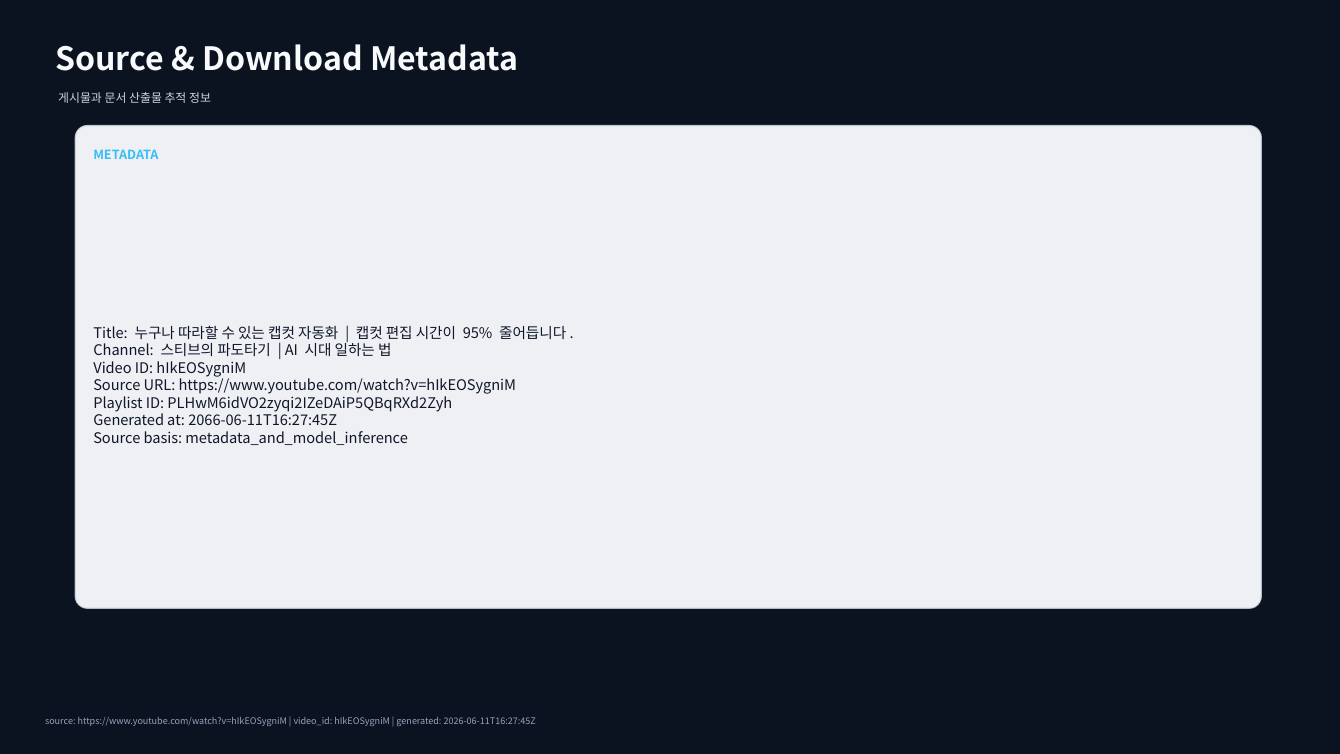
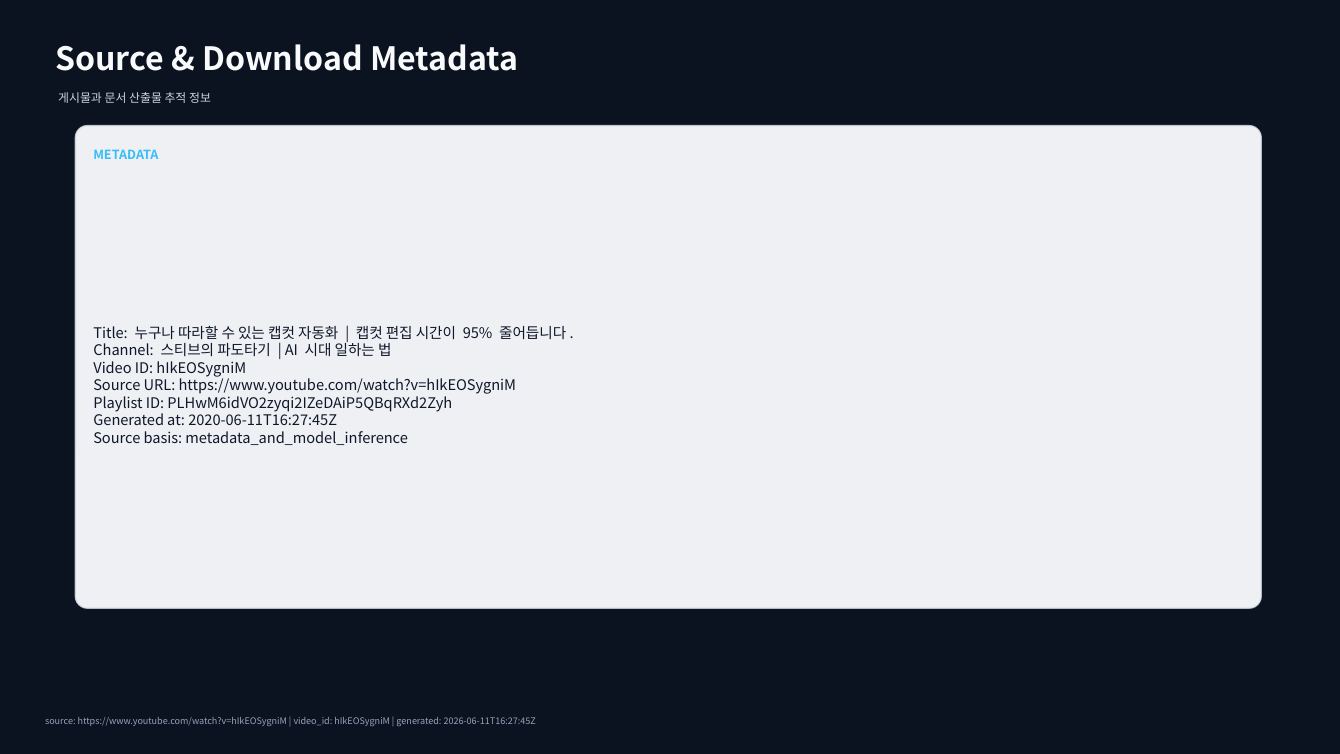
2066-06-11T16:27:45Z: 2066-06-11T16:27:45Z -> 2020-06-11T16:27:45Z
